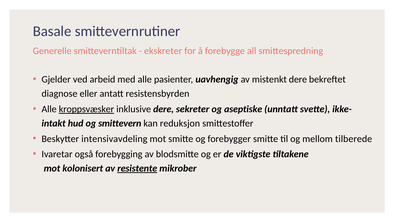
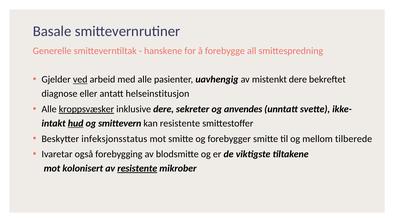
ekskreter: ekskreter -> hanskene
ved underline: none -> present
resistensbyrden: resistensbyrden -> helseinstitusjon
aseptiske: aseptiske -> anvendes
hud underline: none -> present
kan reduksjon: reduksjon -> resistente
intensivavdeling: intensivavdeling -> infeksjonsstatus
